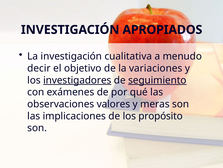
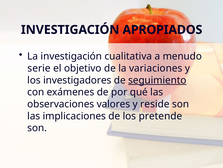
decir: decir -> serie
investigadores underline: present -> none
meras: meras -> reside
propósito: propósito -> pretende
